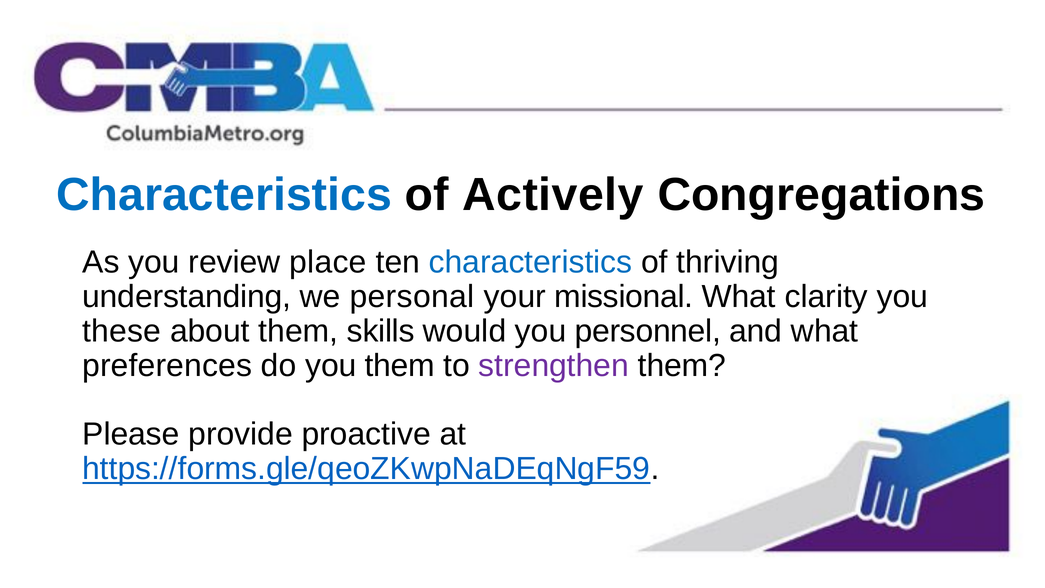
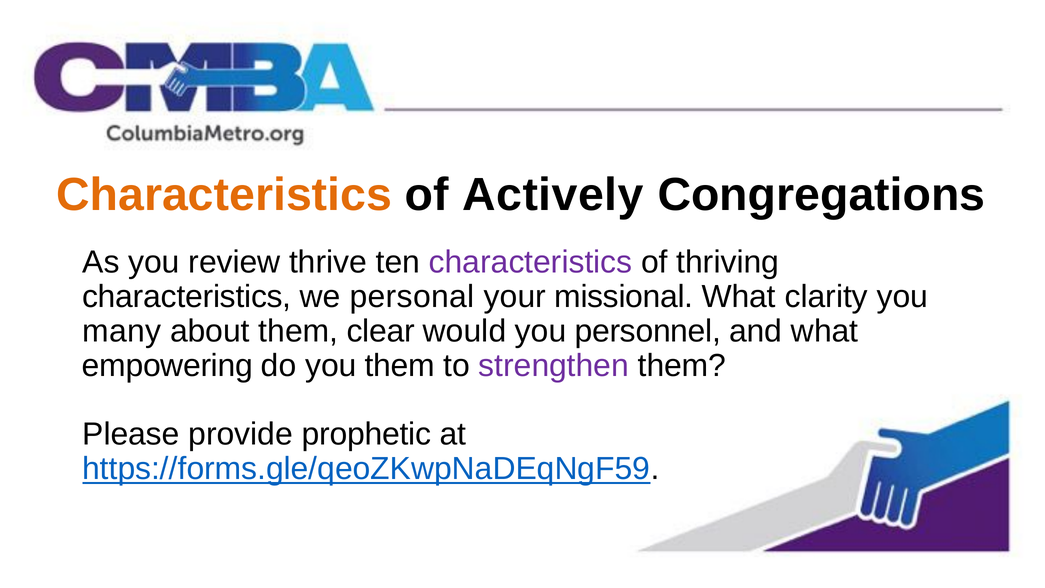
Characteristics at (224, 195) colour: blue -> orange
place: place -> thrive
characteristics at (531, 262) colour: blue -> purple
understanding at (187, 296): understanding -> characteristics
these: these -> many
skills: skills -> clear
preferences: preferences -> empowering
proactive: proactive -> prophetic
